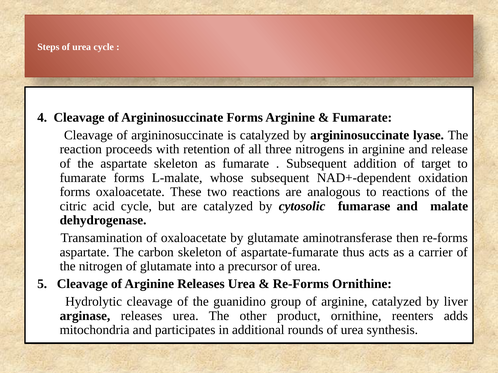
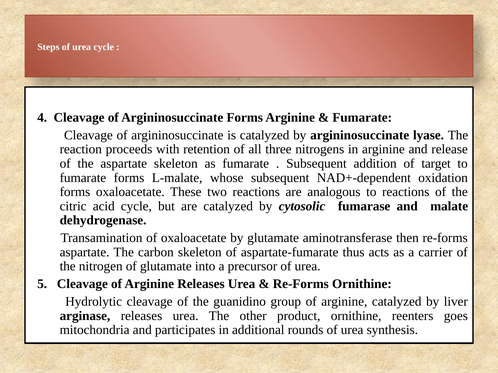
adds: adds -> goes
